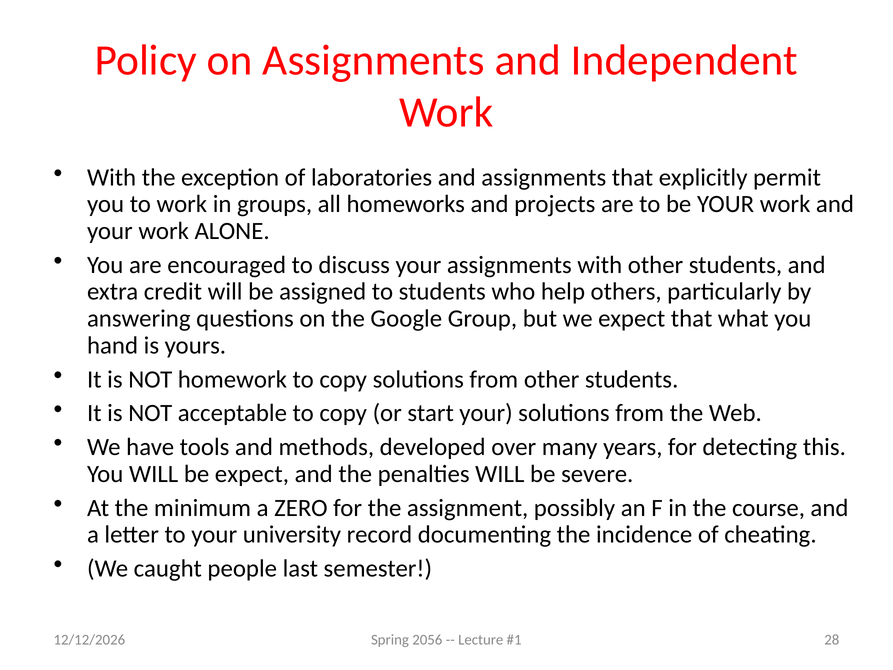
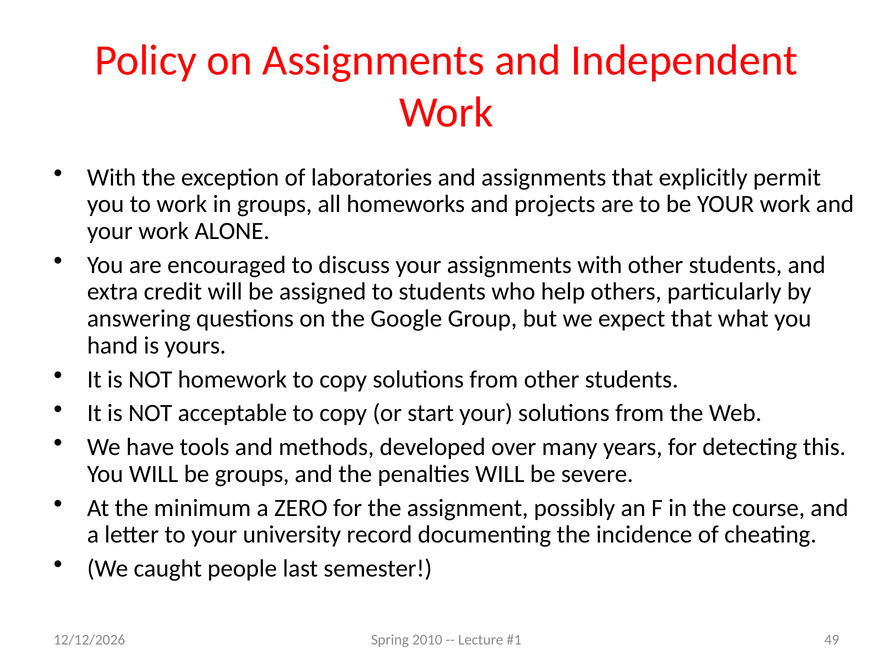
be expect: expect -> groups
2056: 2056 -> 2010
28: 28 -> 49
